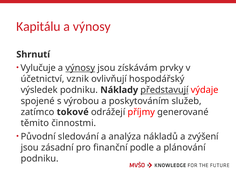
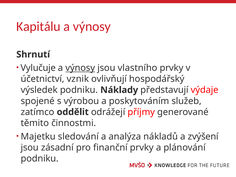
získávám: získávám -> vlastního
představují underline: present -> none
tokové: tokové -> oddělit
Původní: Původní -> Majetku
finanční podle: podle -> prvky
